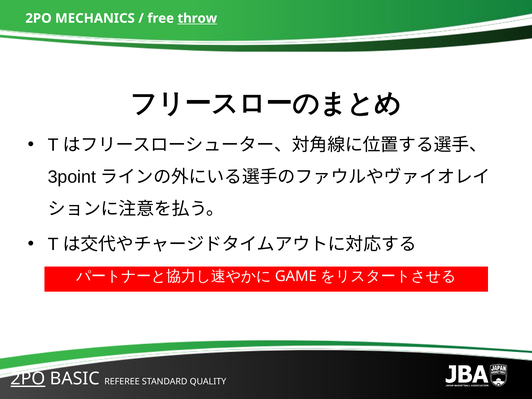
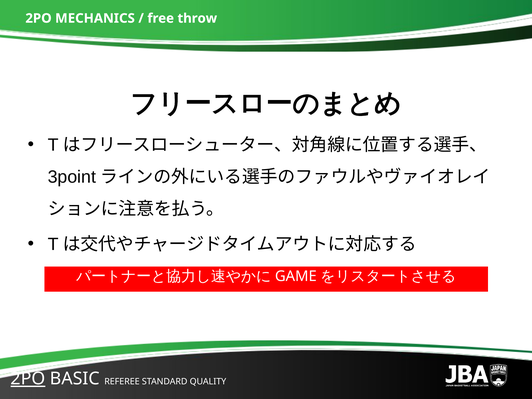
throw underline: present -> none
